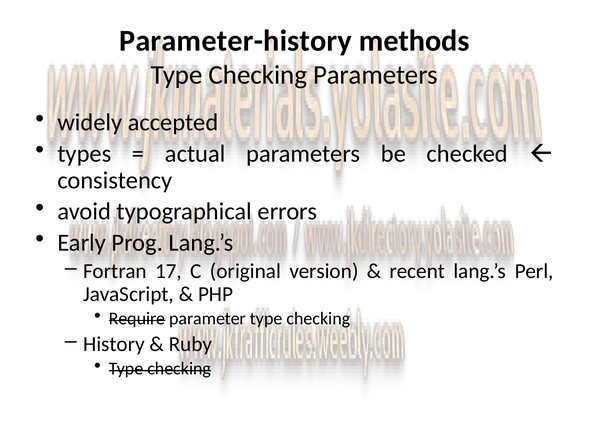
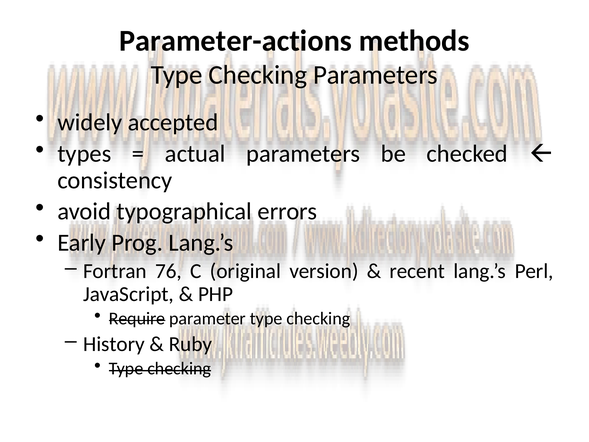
Parameter-history: Parameter-history -> Parameter-actions
17: 17 -> 76
